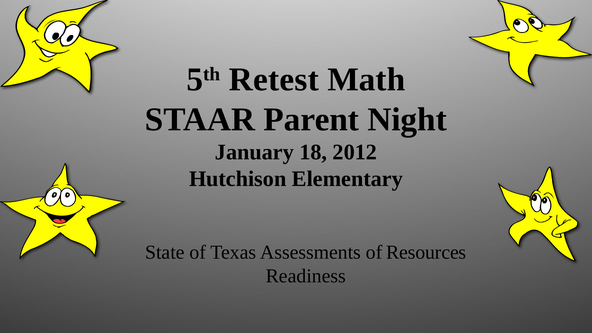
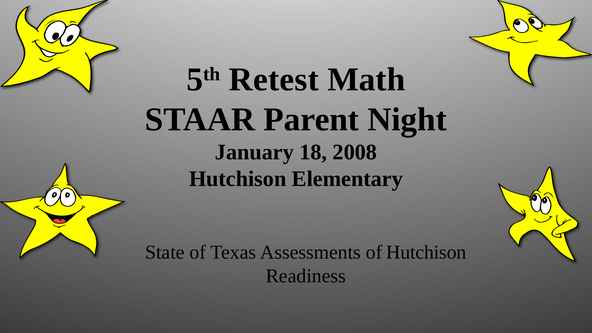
2012: 2012 -> 2008
of Resources: Resources -> Hutchison
